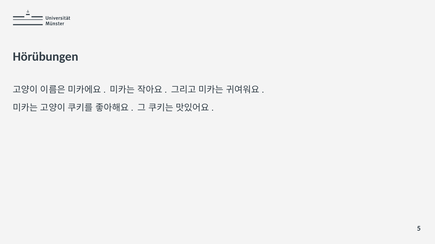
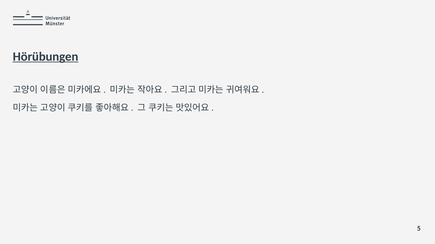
Hörübungen underline: none -> present
